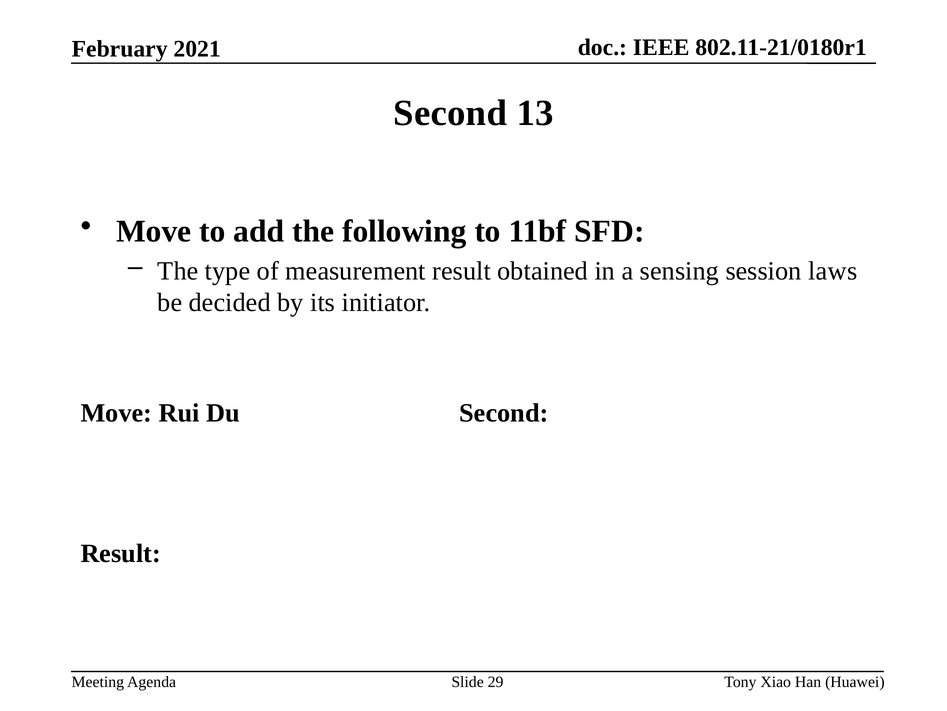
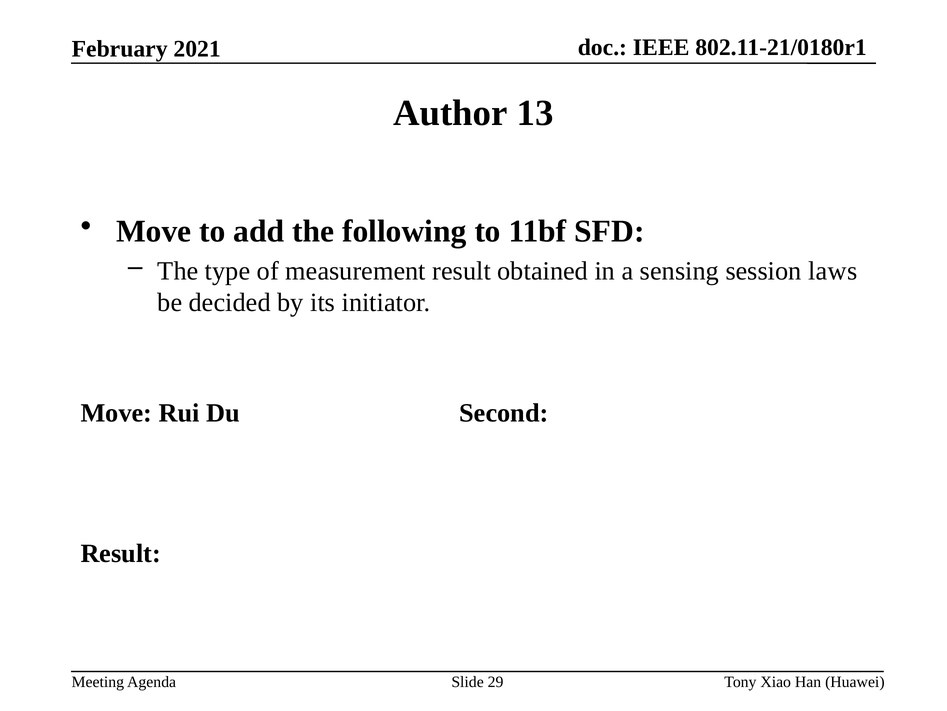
Second at (450, 113): Second -> Author
